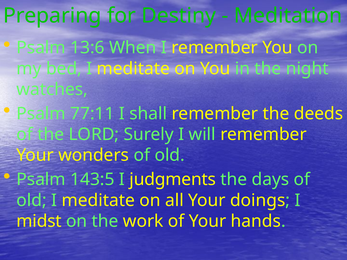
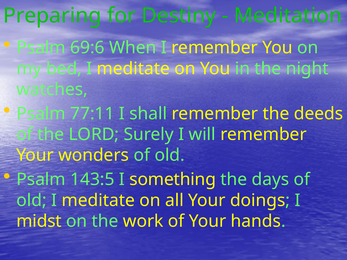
13:6: 13:6 -> 69:6
judgments: judgments -> something
